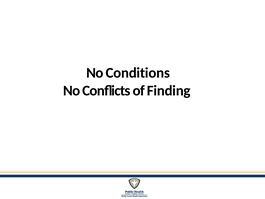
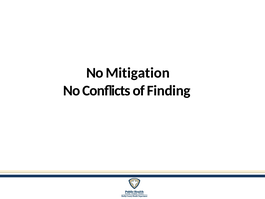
Conditions: Conditions -> Mitigation
